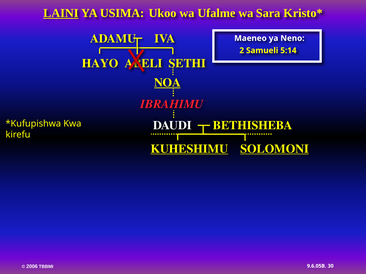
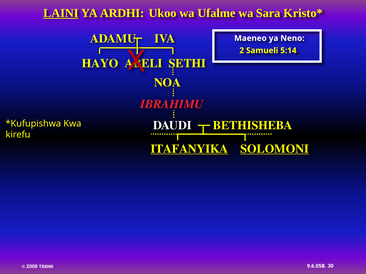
USIMA: USIMA -> ARDHI
NOA underline: present -> none
KUHESHIMU: KUHESHIMU -> ITAFANYIKA
